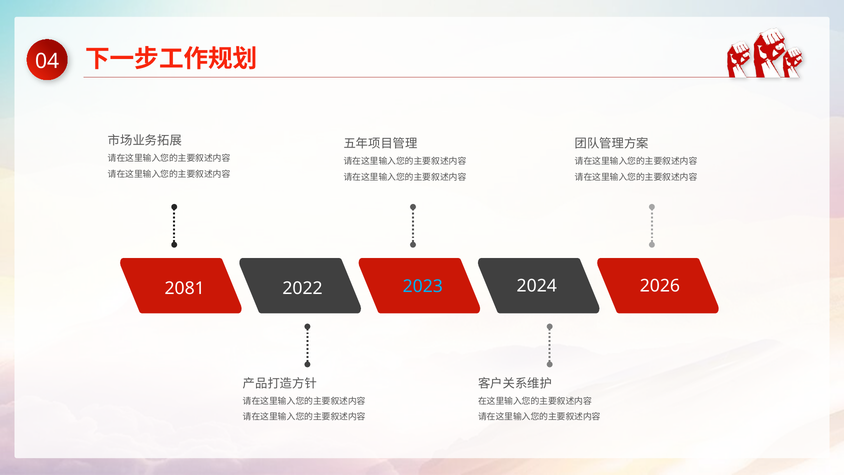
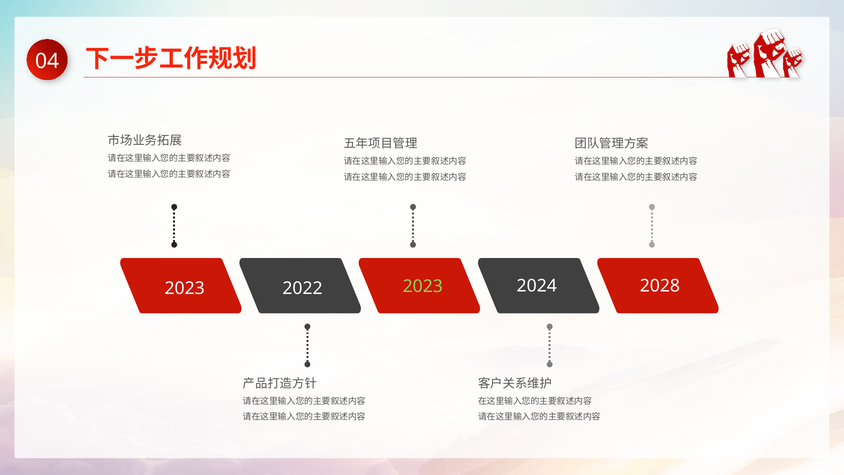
2081 at (185, 288): 2081 -> 2023
2023 at (423, 286) colour: light blue -> light green
2026: 2026 -> 2028
